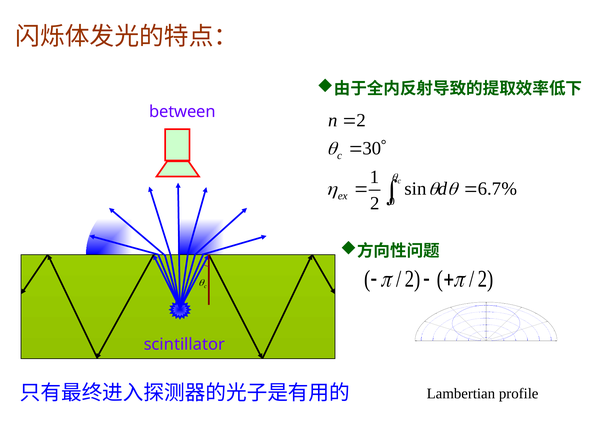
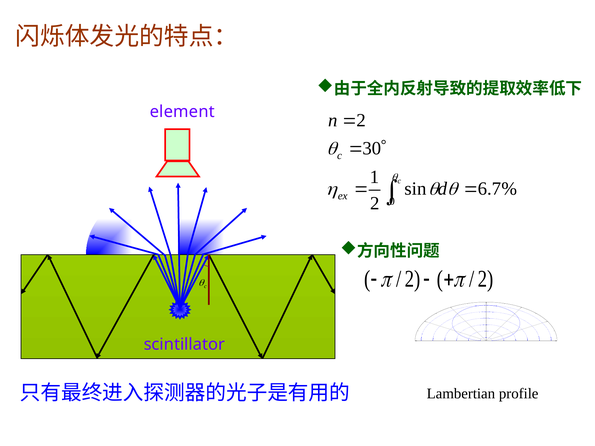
between: between -> element
